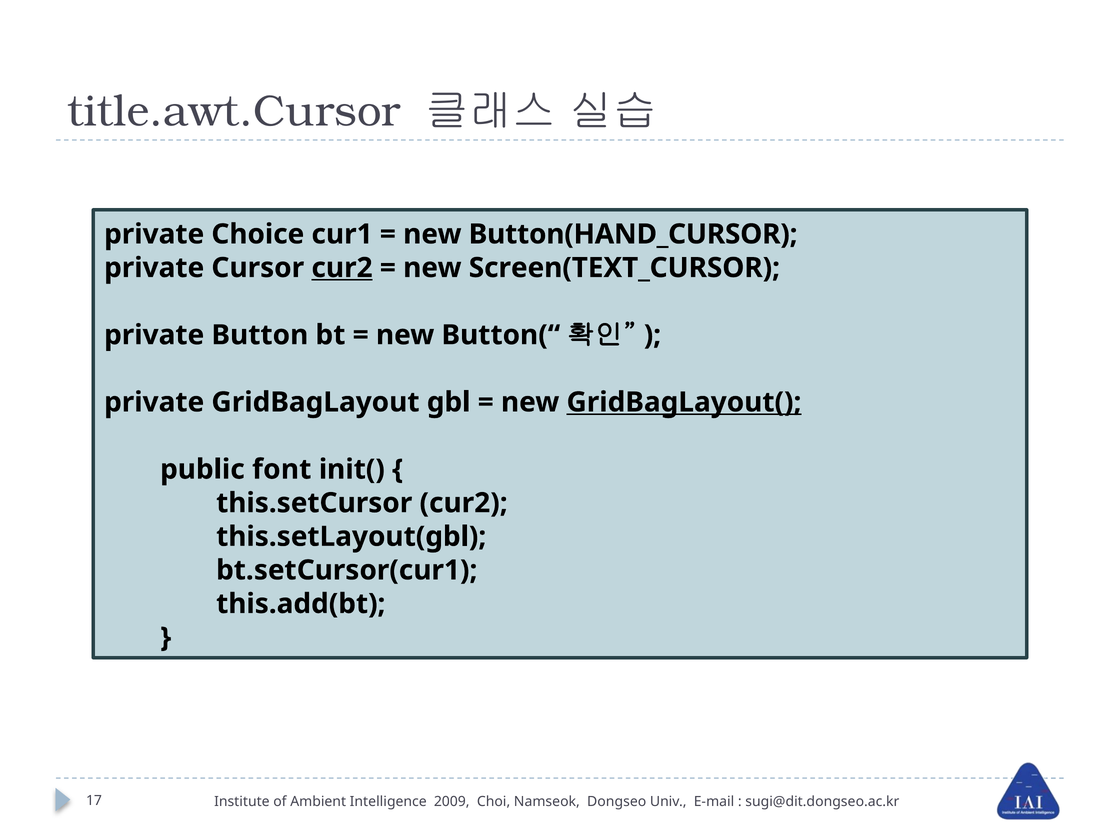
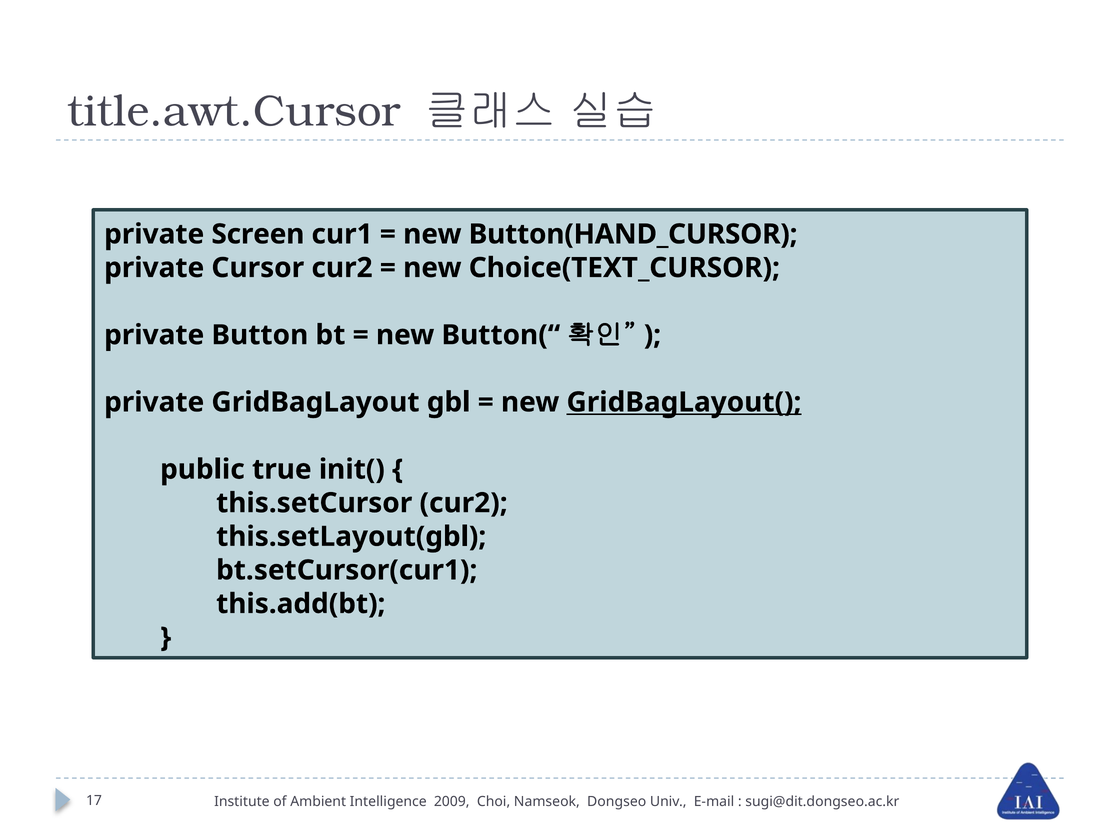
Choice: Choice -> Screen
cur2 at (342, 268) underline: present -> none
Screen(TEXT_CURSOR: Screen(TEXT_CURSOR -> Choice(TEXT_CURSOR
font: font -> true
